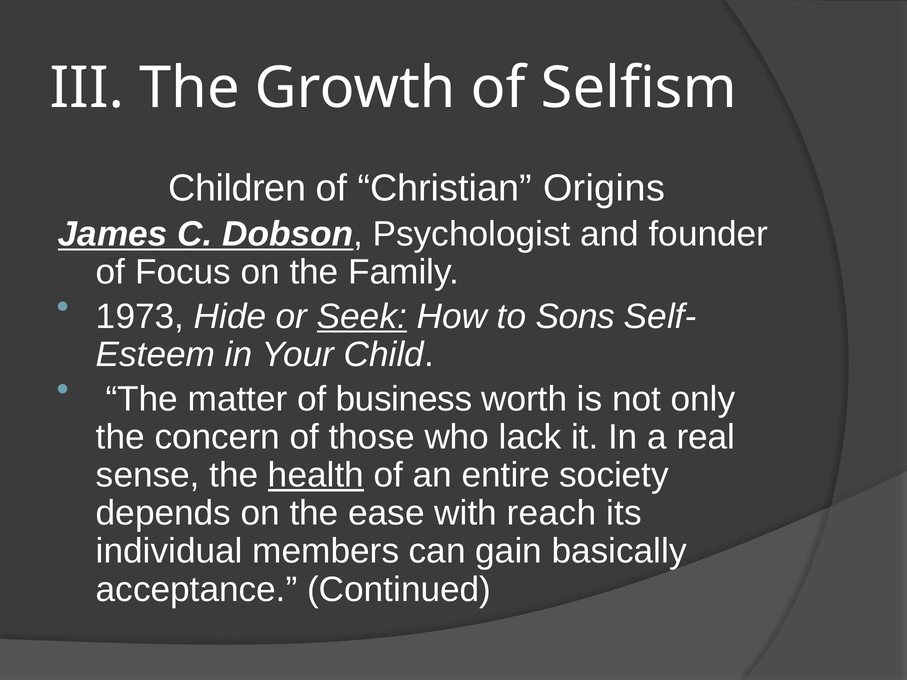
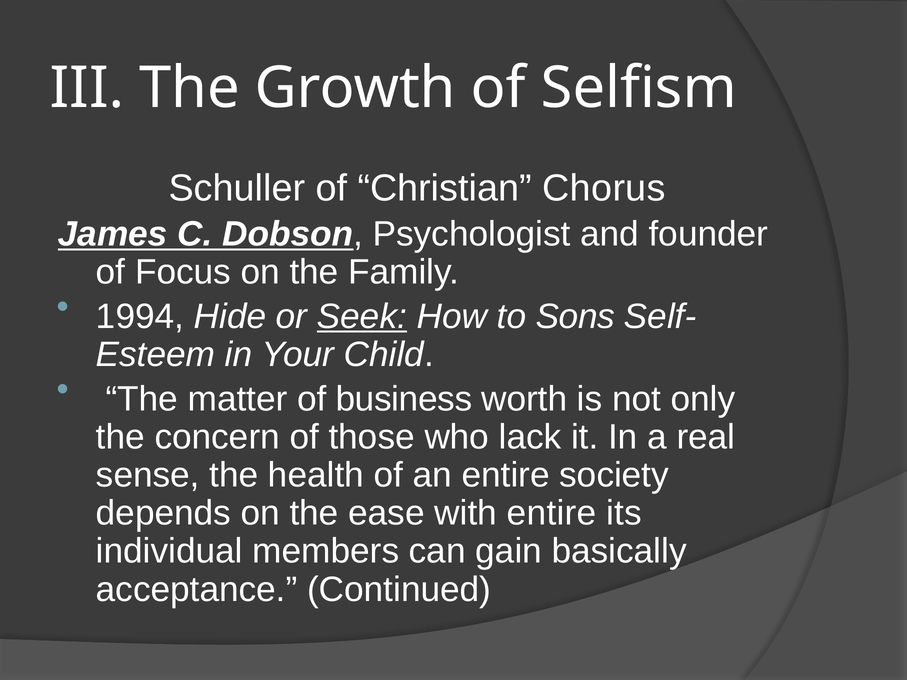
Children: Children -> Schuller
Origins: Origins -> Chorus
1973: 1973 -> 1994
health underline: present -> none
with reach: reach -> entire
